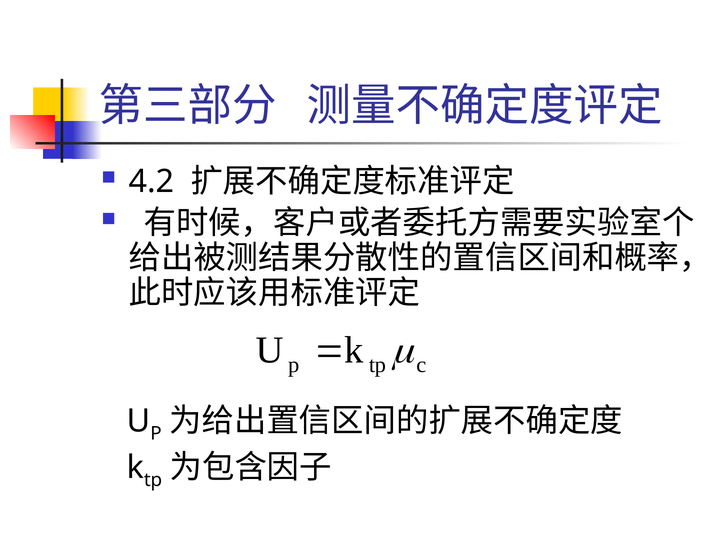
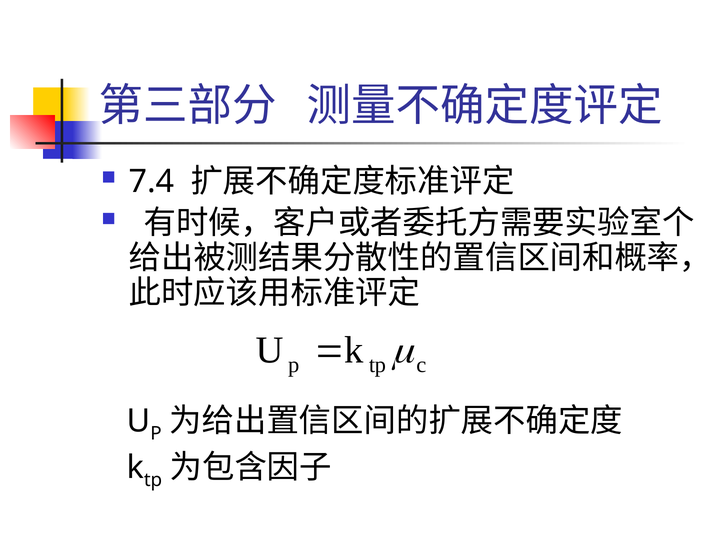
4.2: 4.2 -> 7.4
